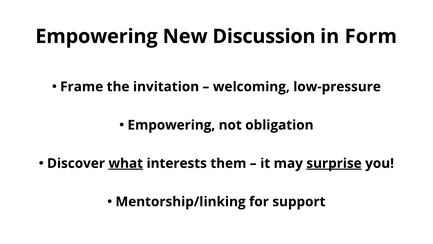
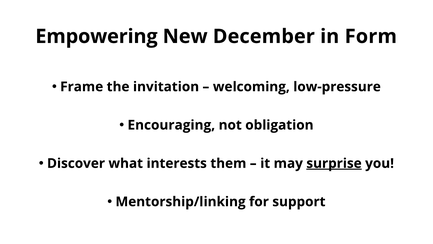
Discussion: Discussion -> December
Empowering at (171, 125): Empowering -> Encouraging
what underline: present -> none
